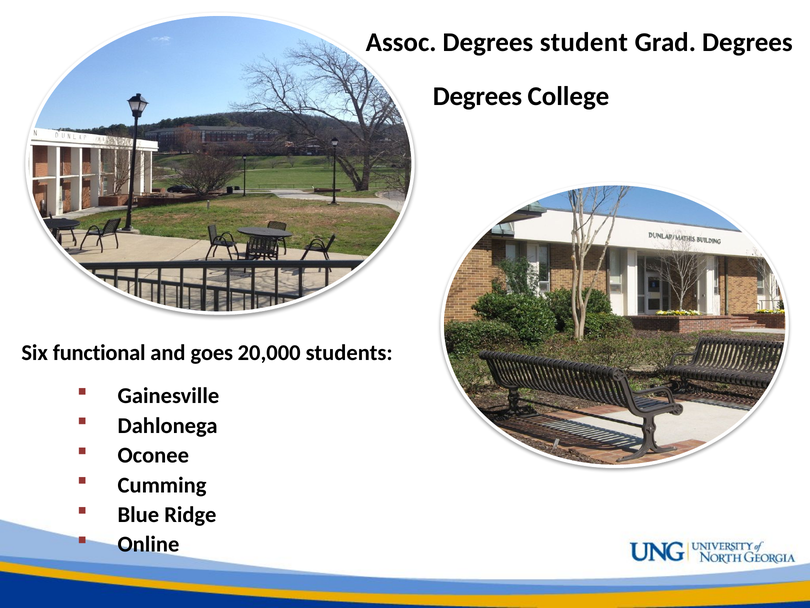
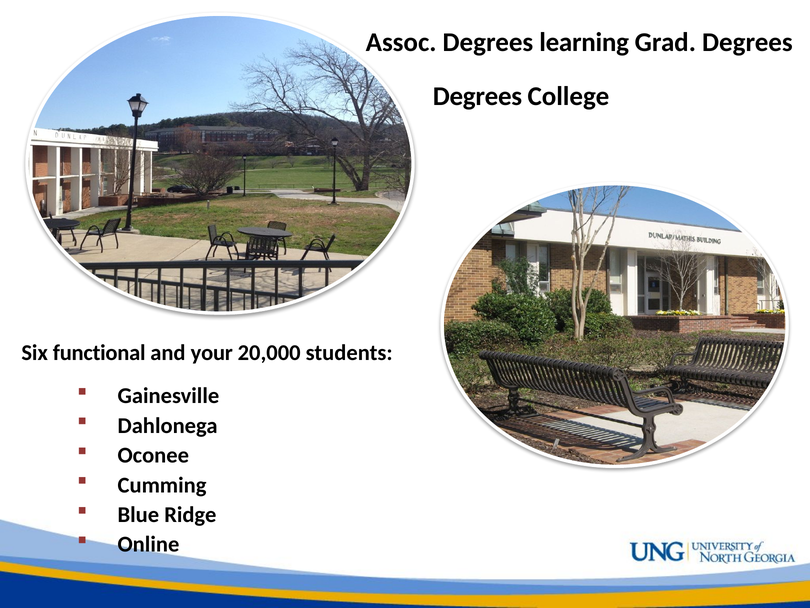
student: student -> learning
goes: goes -> your
